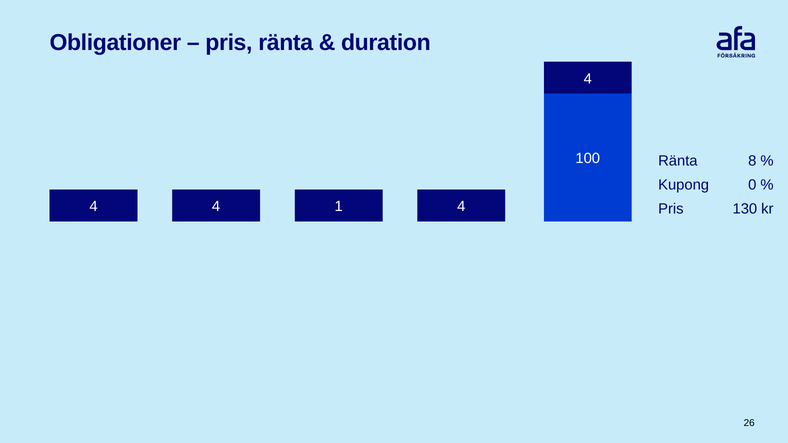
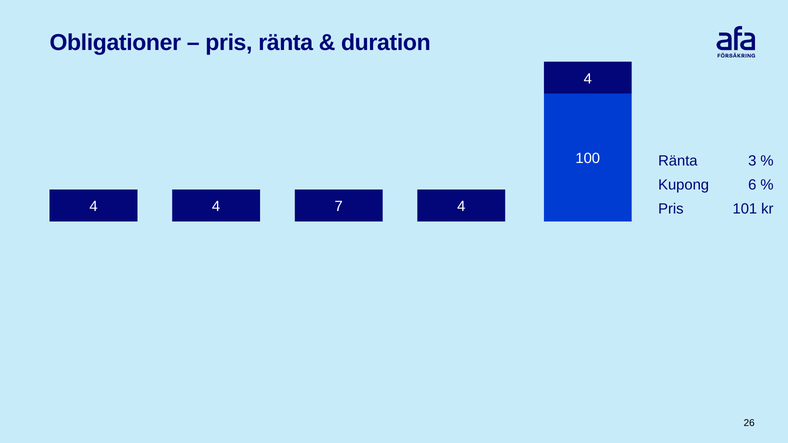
8: 8 -> 3
0: 0 -> 6
1: 1 -> 7
130: 130 -> 101
